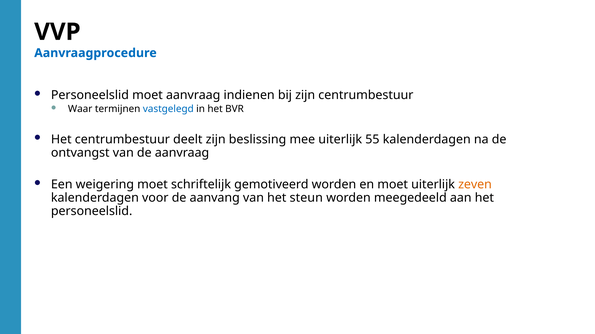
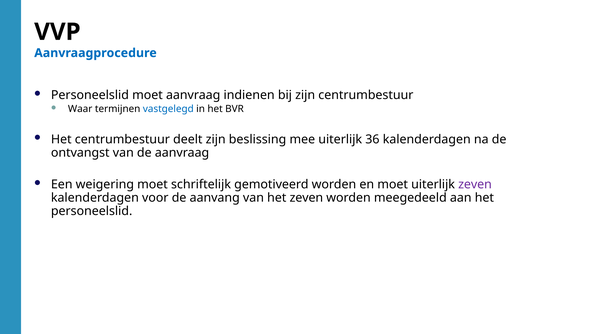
55: 55 -> 36
zeven at (475, 185) colour: orange -> purple
het steun: steun -> zeven
